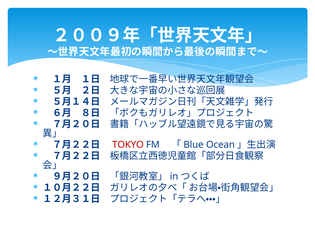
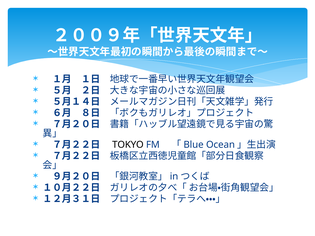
TOKYO colour: red -> black
